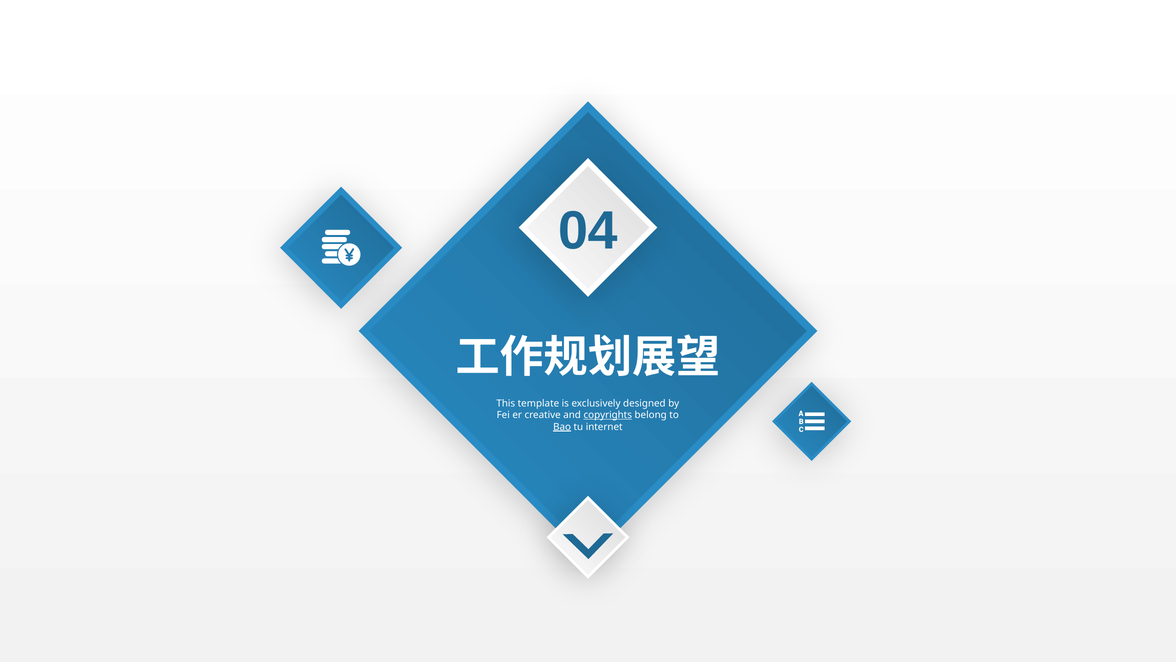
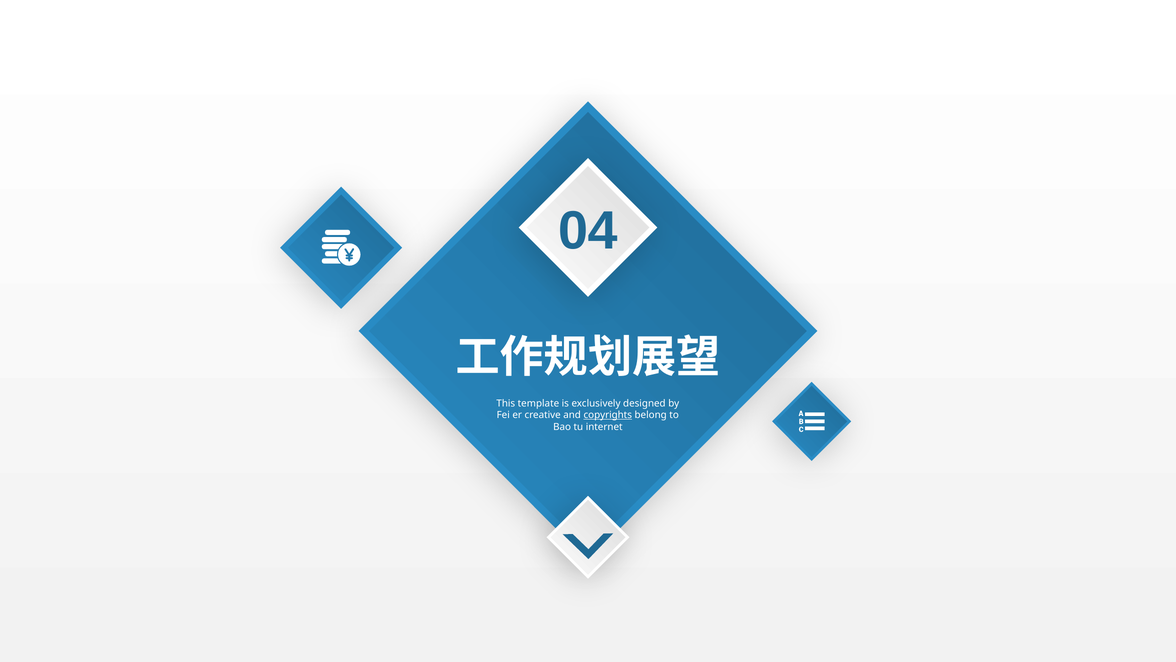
Bao underline: present -> none
